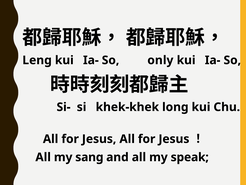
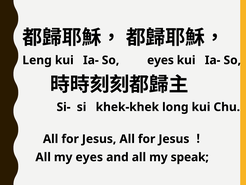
So only: only -> eyes
my sang: sang -> eyes
